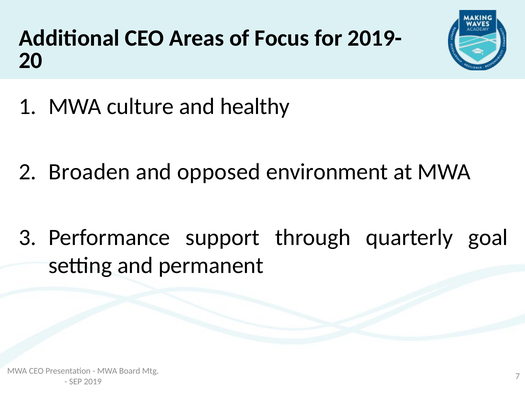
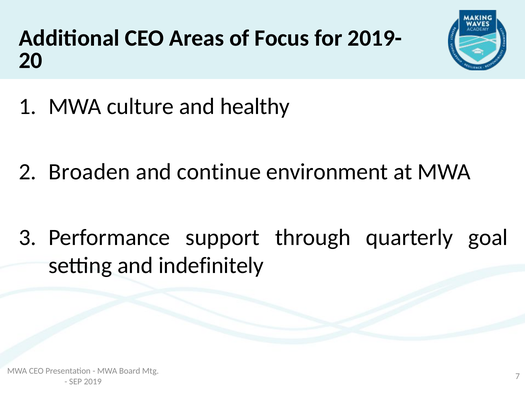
opposed: opposed -> continue
permanent: permanent -> indefinitely
